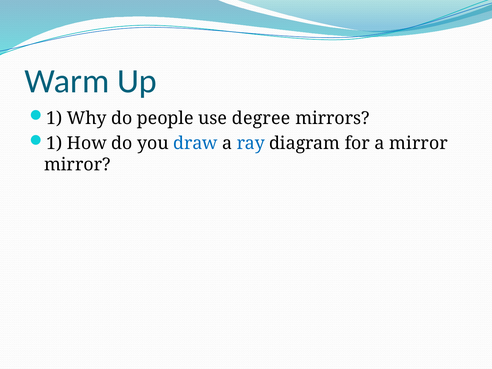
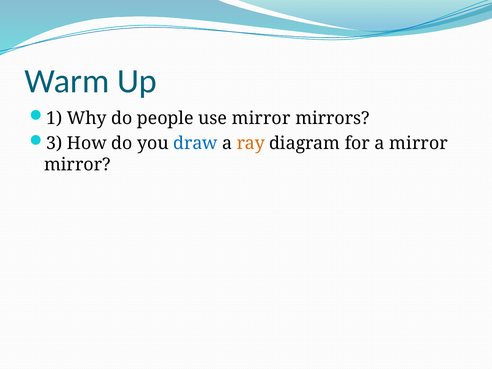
use degree: degree -> mirror
1 at (54, 143): 1 -> 3
ray colour: blue -> orange
